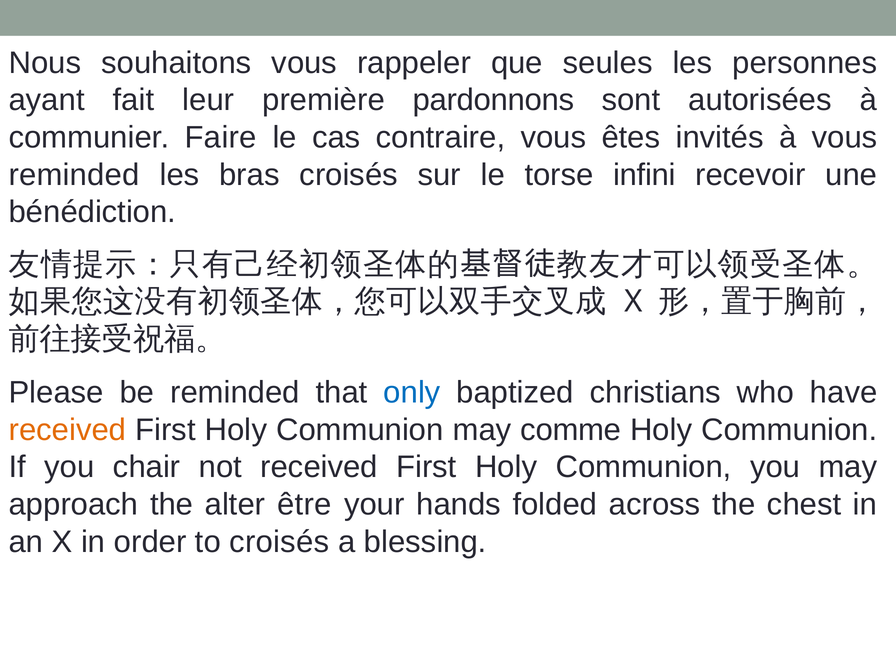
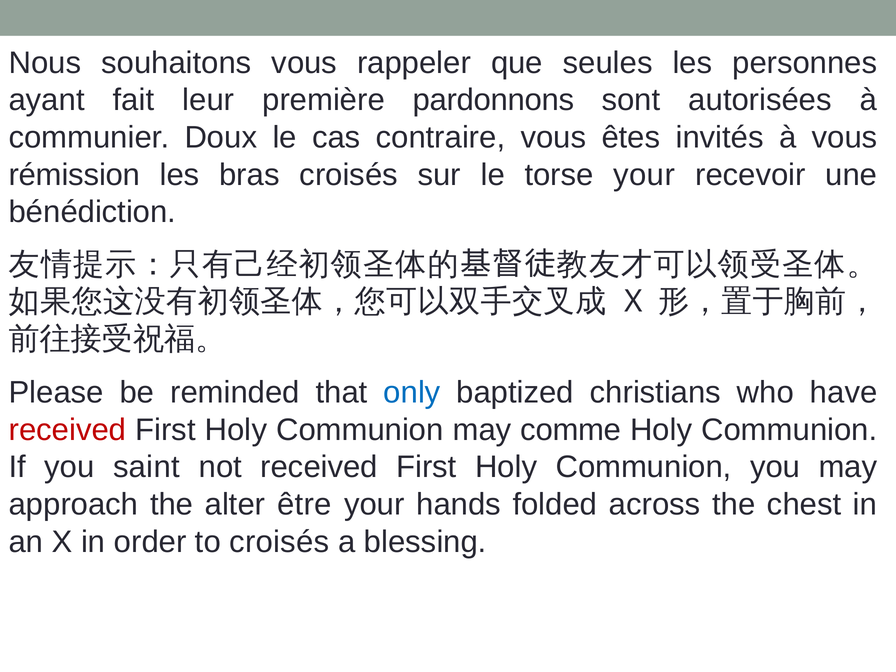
Faire: Faire -> Doux
reminded at (74, 175): reminded -> rémission
torse infini: infini -> your
received at (67, 430) colour: orange -> red
chair: chair -> saint
